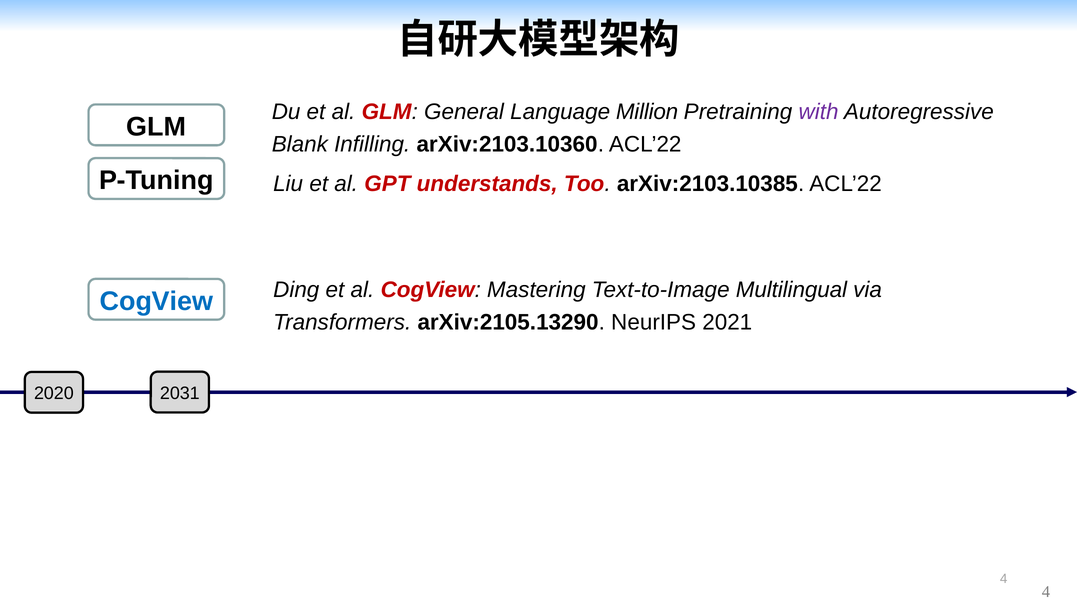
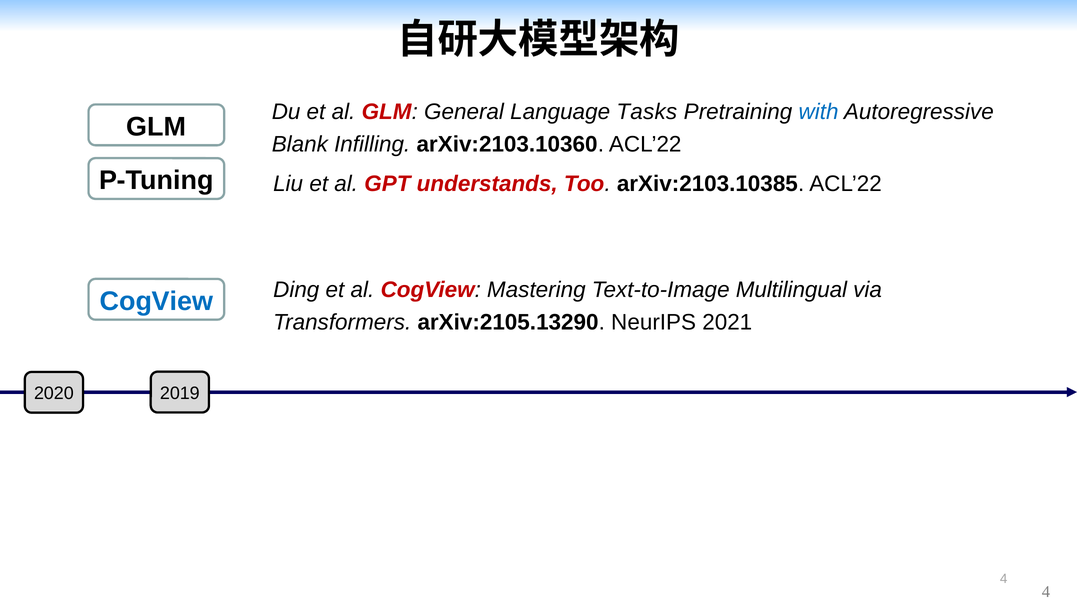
Million: Million -> Tasks
with colour: purple -> blue
2031: 2031 -> 2019
